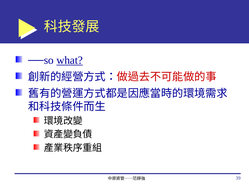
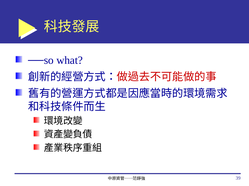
what underline: present -> none
